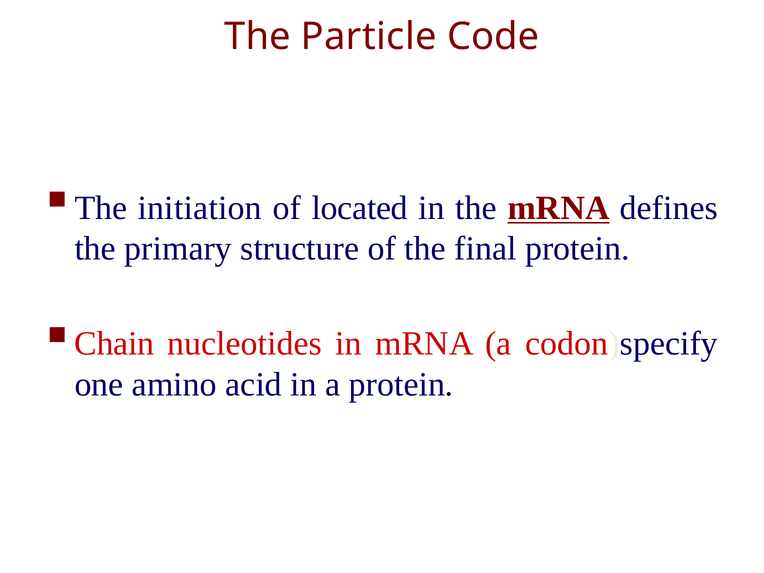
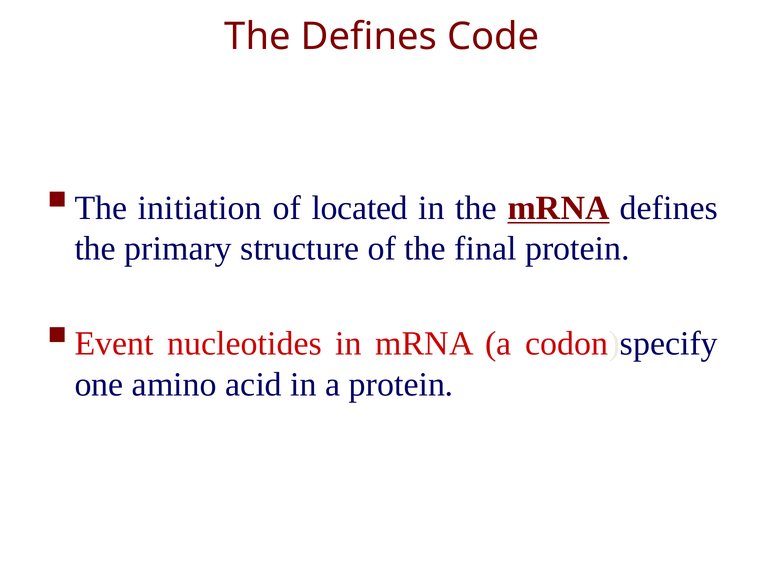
The Particle: Particle -> Defines
Chain: Chain -> Event
